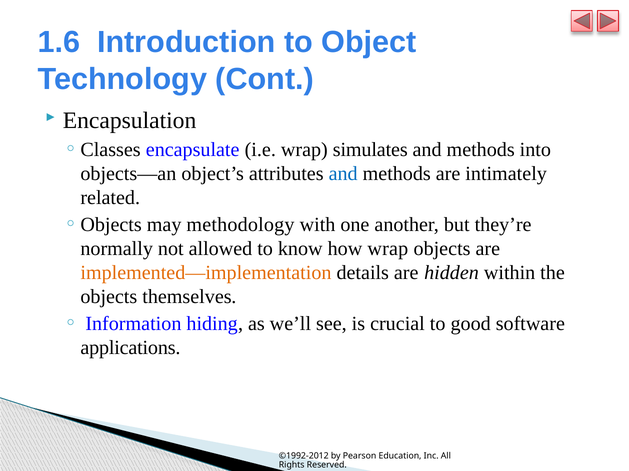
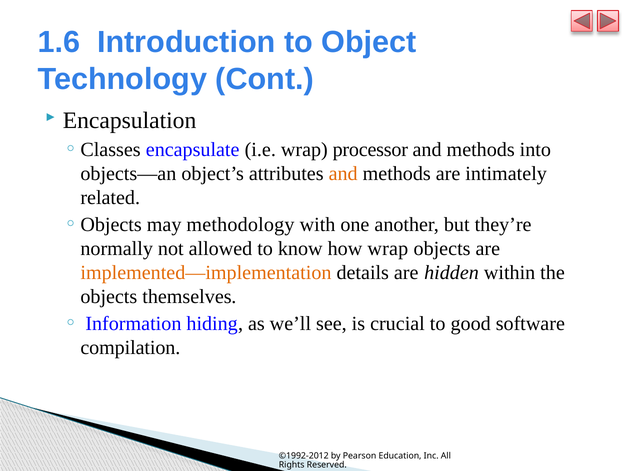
simulates: simulates -> processor
and at (343, 174) colour: blue -> orange
applications: applications -> compilation
